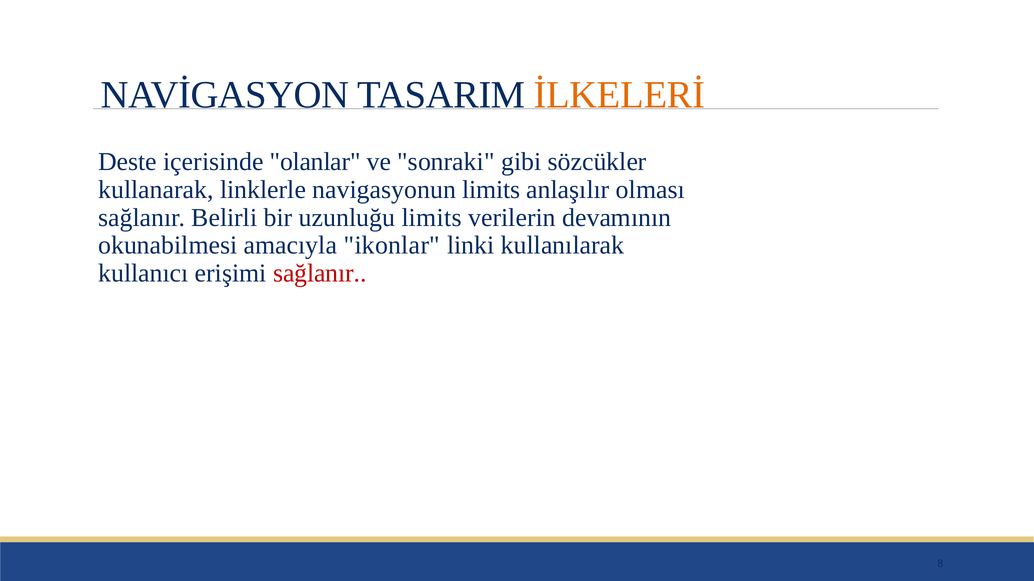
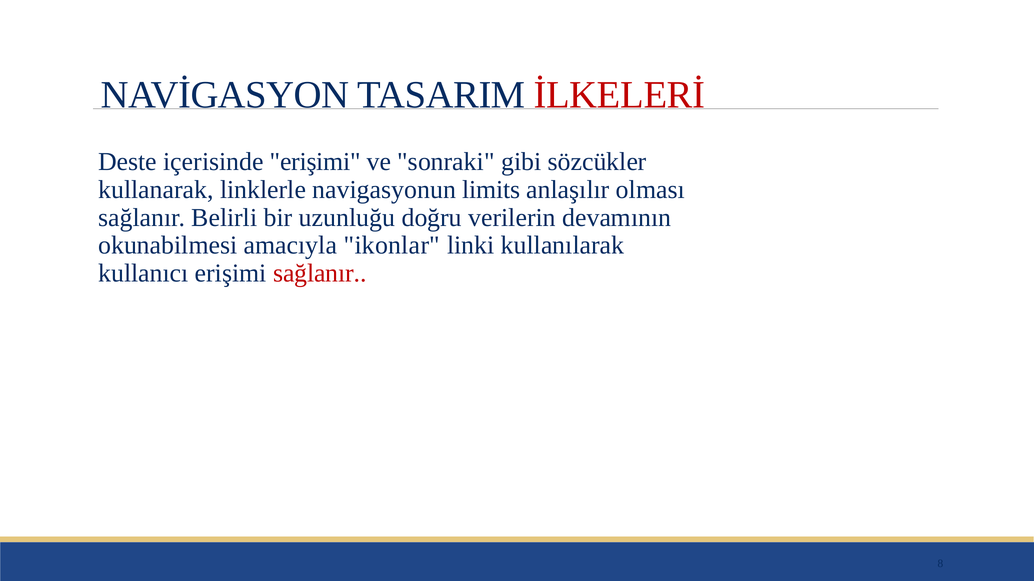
İLKELERİ colour: orange -> red
içerisinde olanlar: olanlar -> erişimi
uzunluğu limits: limits -> doğru
